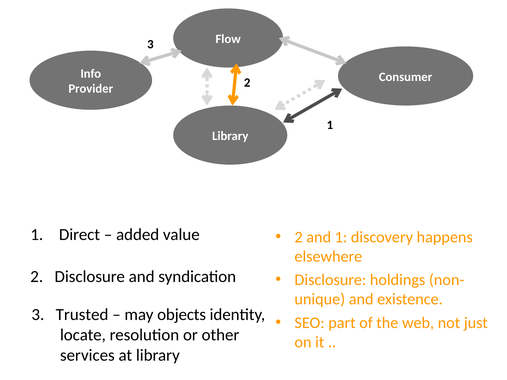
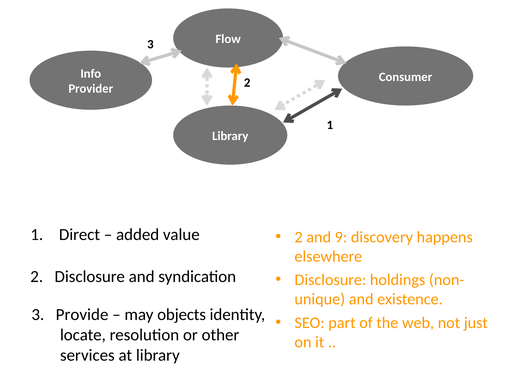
and 1: 1 -> 9
Trusted: Trusted -> Provide
